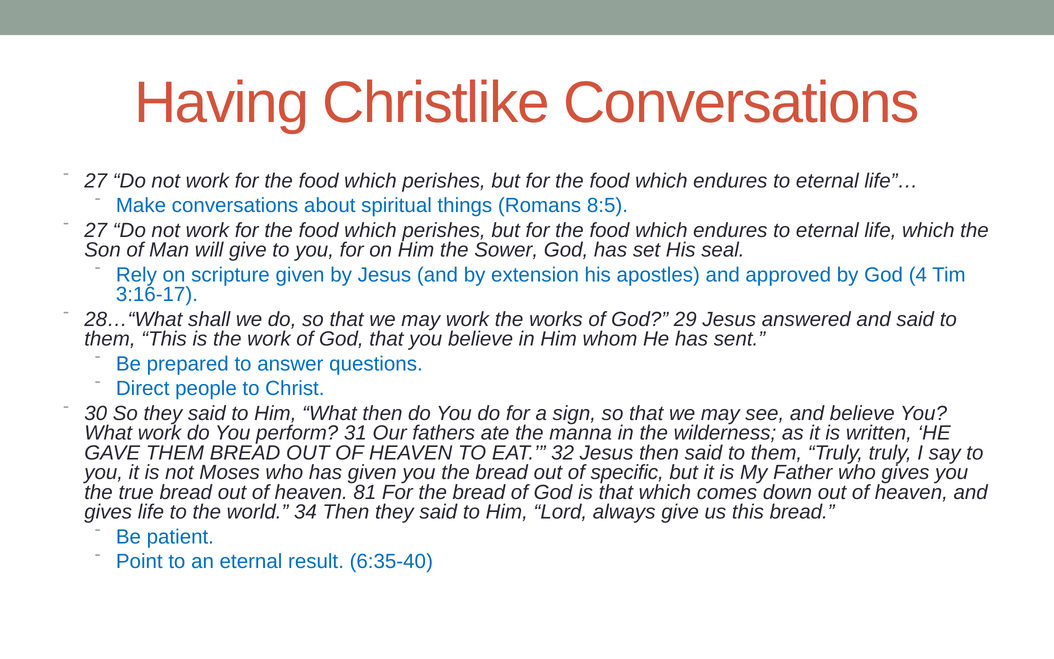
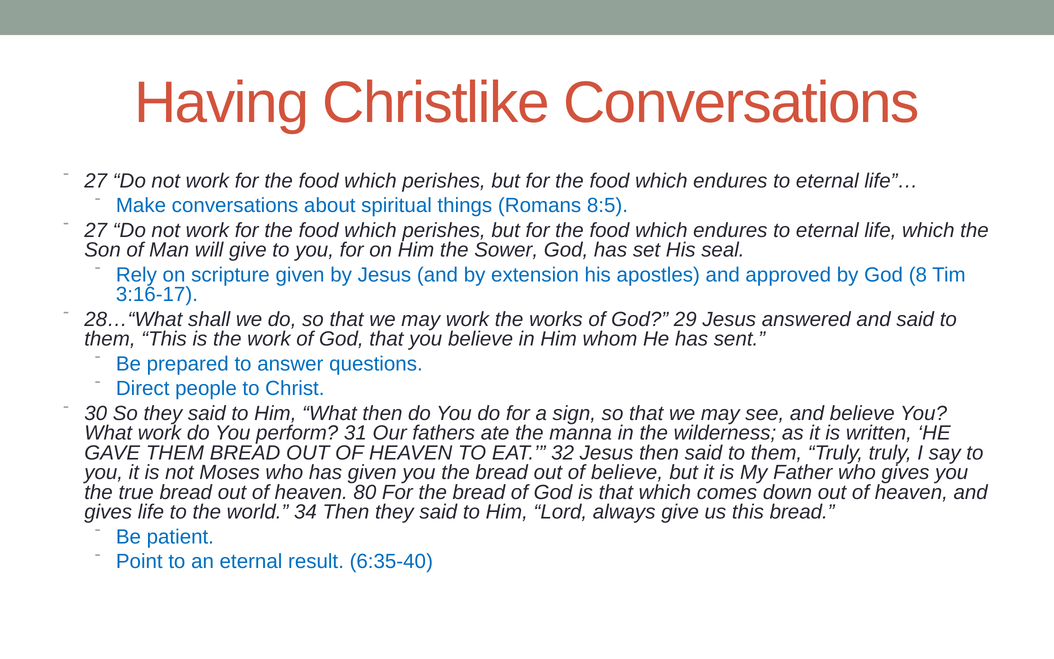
4: 4 -> 8
of specific: specific -> believe
81: 81 -> 80
